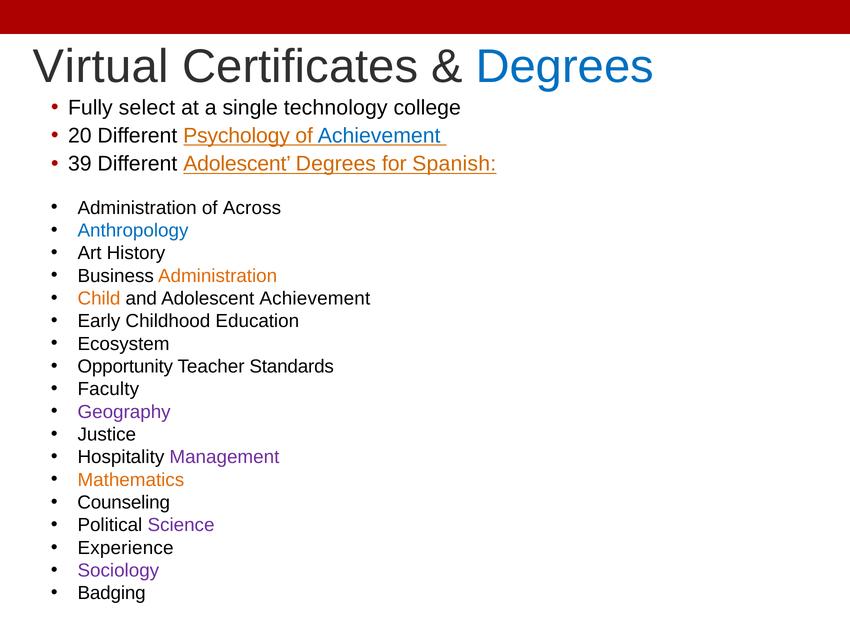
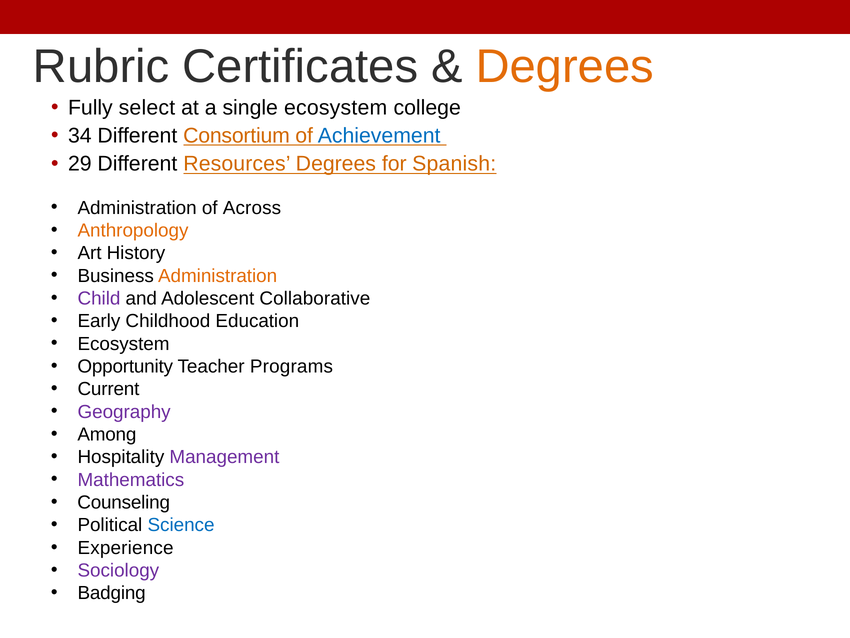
Virtual: Virtual -> Rubric
Degrees at (565, 66) colour: blue -> orange
single technology: technology -> ecosystem
20: 20 -> 34
Psychology: Psychology -> Consortium
39: 39 -> 29
Different Adolescent: Adolescent -> Resources
Anthropology colour: blue -> orange
Child colour: orange -> purple
Adolescent Achievement: Achievement -> Collaborative
Standards: Standards -> Programs
Faculty: Faculty -> Current
Justice: Justice -> Among
Mathematics colour: orange -> purple
Science colour: purple -> blue
